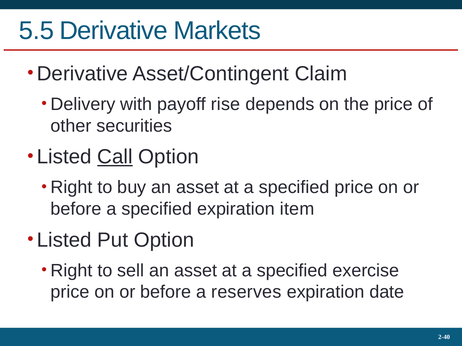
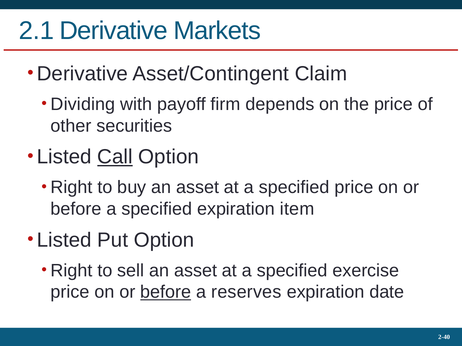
5.5: 5.5 -> 2.1
Delivery: Delivery -> Dividing
rise: rise -> firm
before at (166, 292) underline: none -> present
